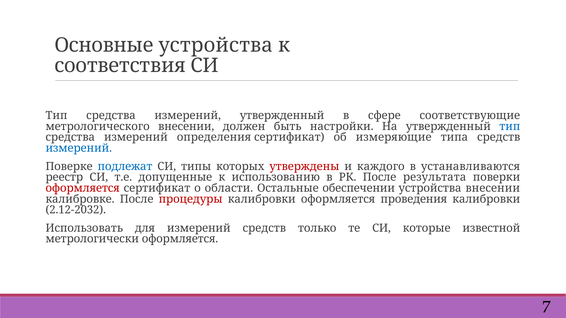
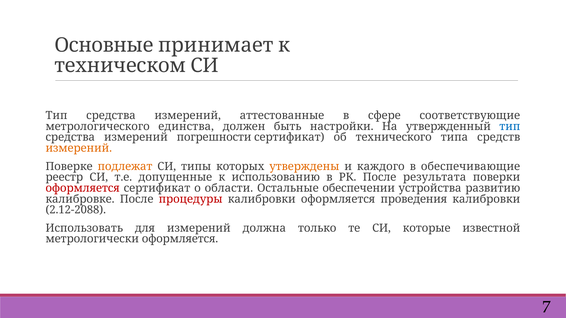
Основные устройства: устройства -> принимает
соответствия: соответствия -> техническом
измерений утвержденный: утвержденный -> аттестованные
метрологического внесении: внесении -> единства
определения: определения -> погрешности
измеряющие: измеряющие -> технического
измерений at (79, 148) colour: blue -> orange
подлежат colour: blue -> orange
утверждены colour: red -> orange
устанавливаются: устанавливаются -> обеспечивающие
устройства внесении: внесении -> развитию
2.12-2032: 2.12-2032 -> 2.12-2088
измерений средств: средств -> должна
